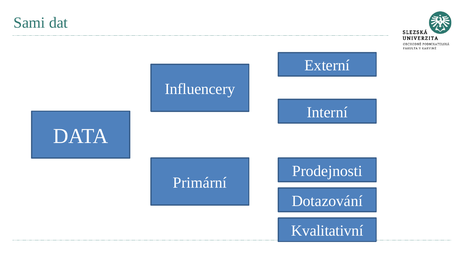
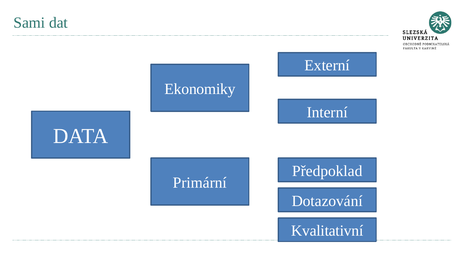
Influencery: Influencery -> Ekonomiky
Prodejnosti: Prodejnosti -> Předpoklad
